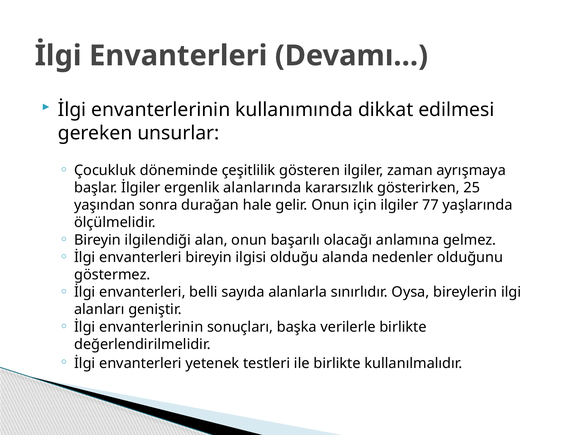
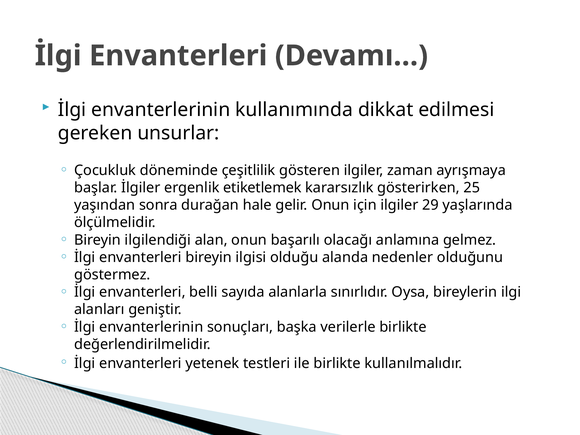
alanlarında: alanlarında -> etiketlemek
77: 77 -> 29
